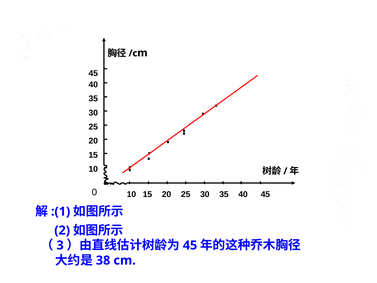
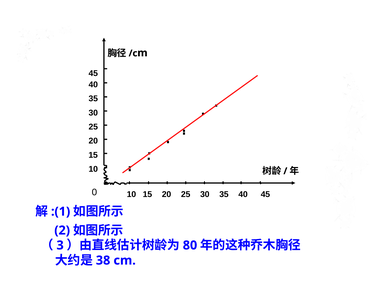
45 at (190, 245): 45 -> 80
